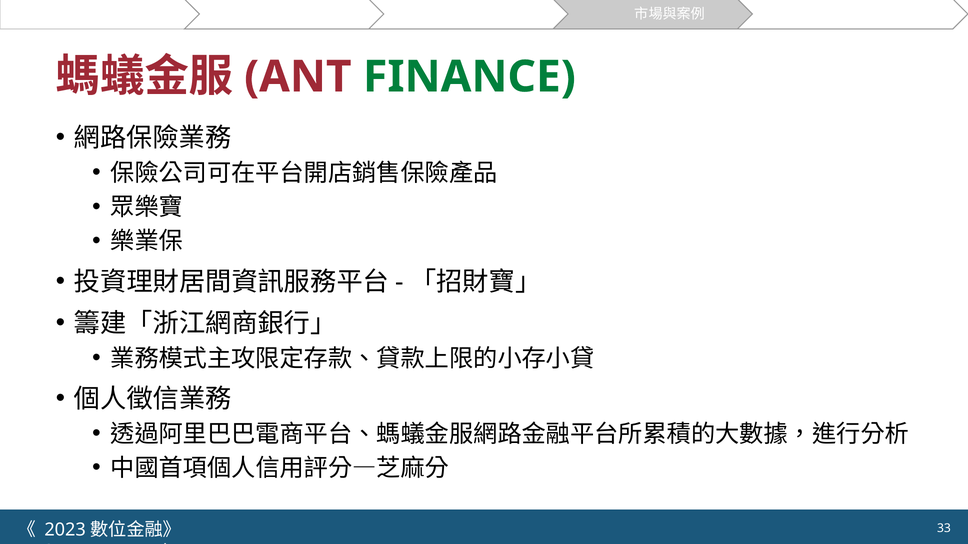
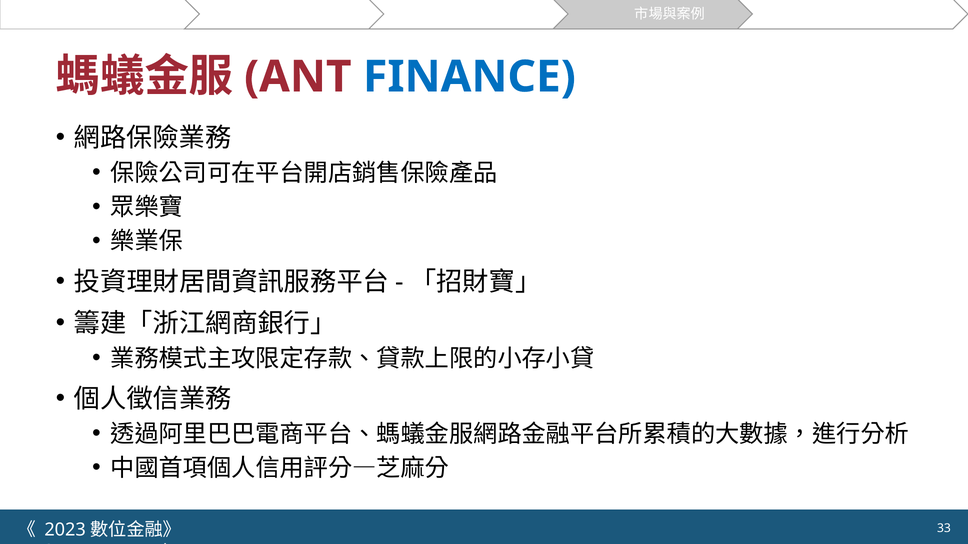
FINANCE colour: green -> blue
